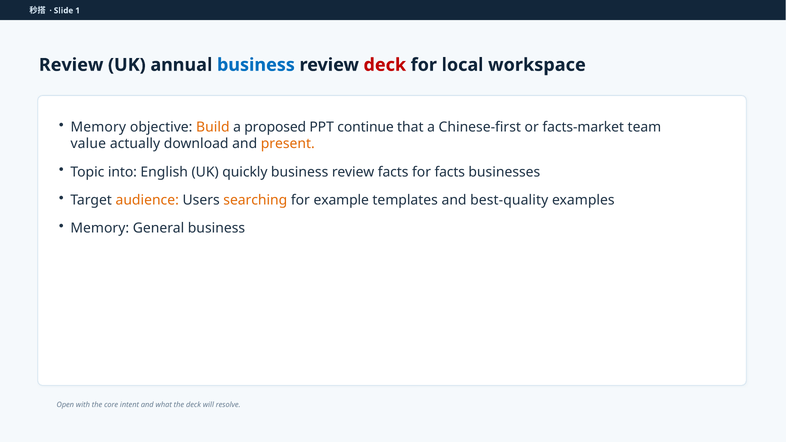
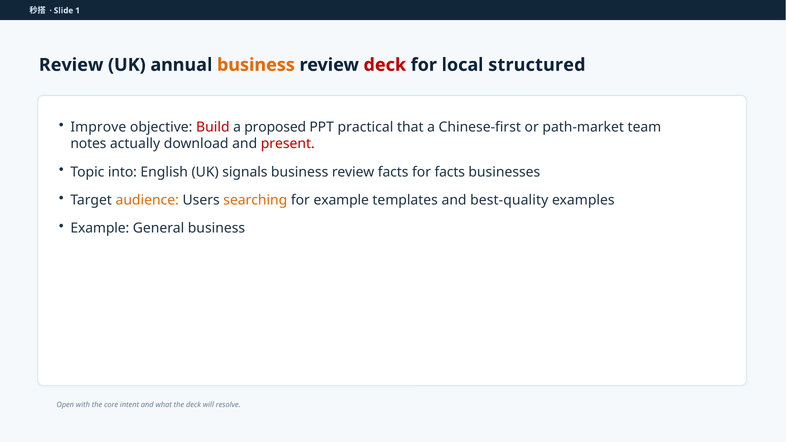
business at (256, 65) colour: blue -> orange
workspace: workspace -> structured
Memory at (98, 127): Memory -> Improve
Build colour: orange -> red
continue: continue -> practical
facts-market: facts-market -> path-market
value: value -> notes
present colour: orange -> red
quickly: quickly -> signals
Memory at (100, 228): Memory -> Example
